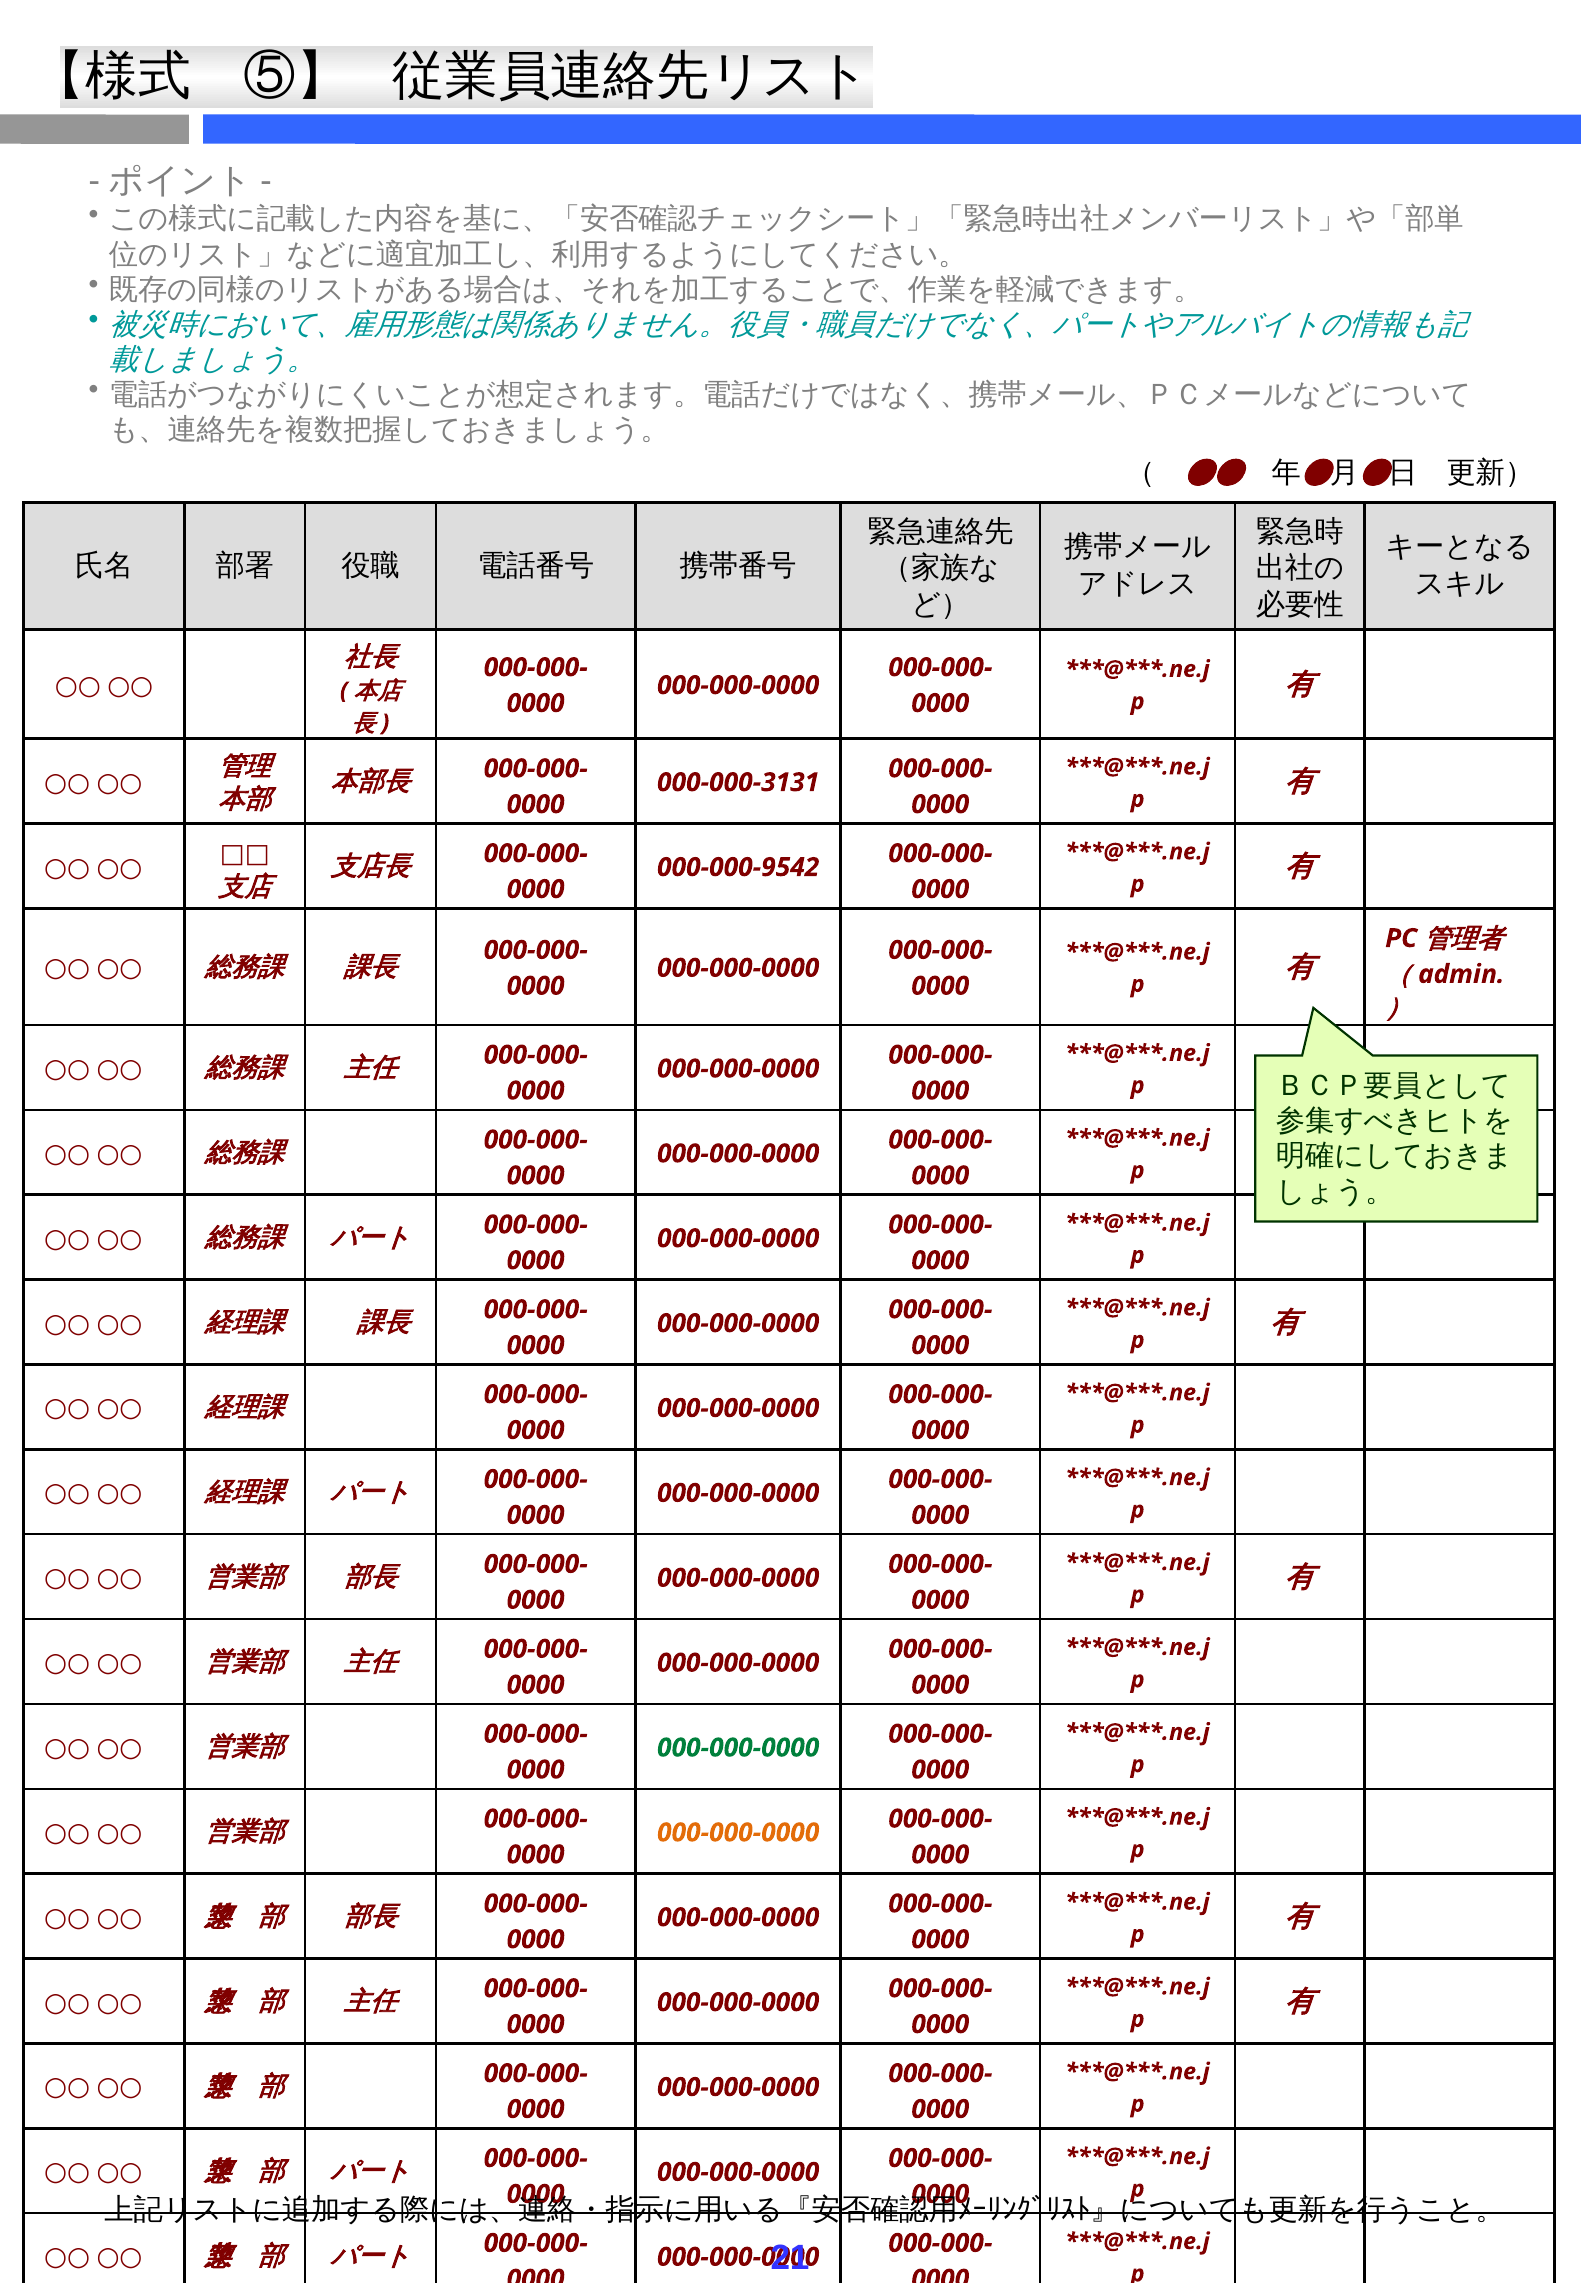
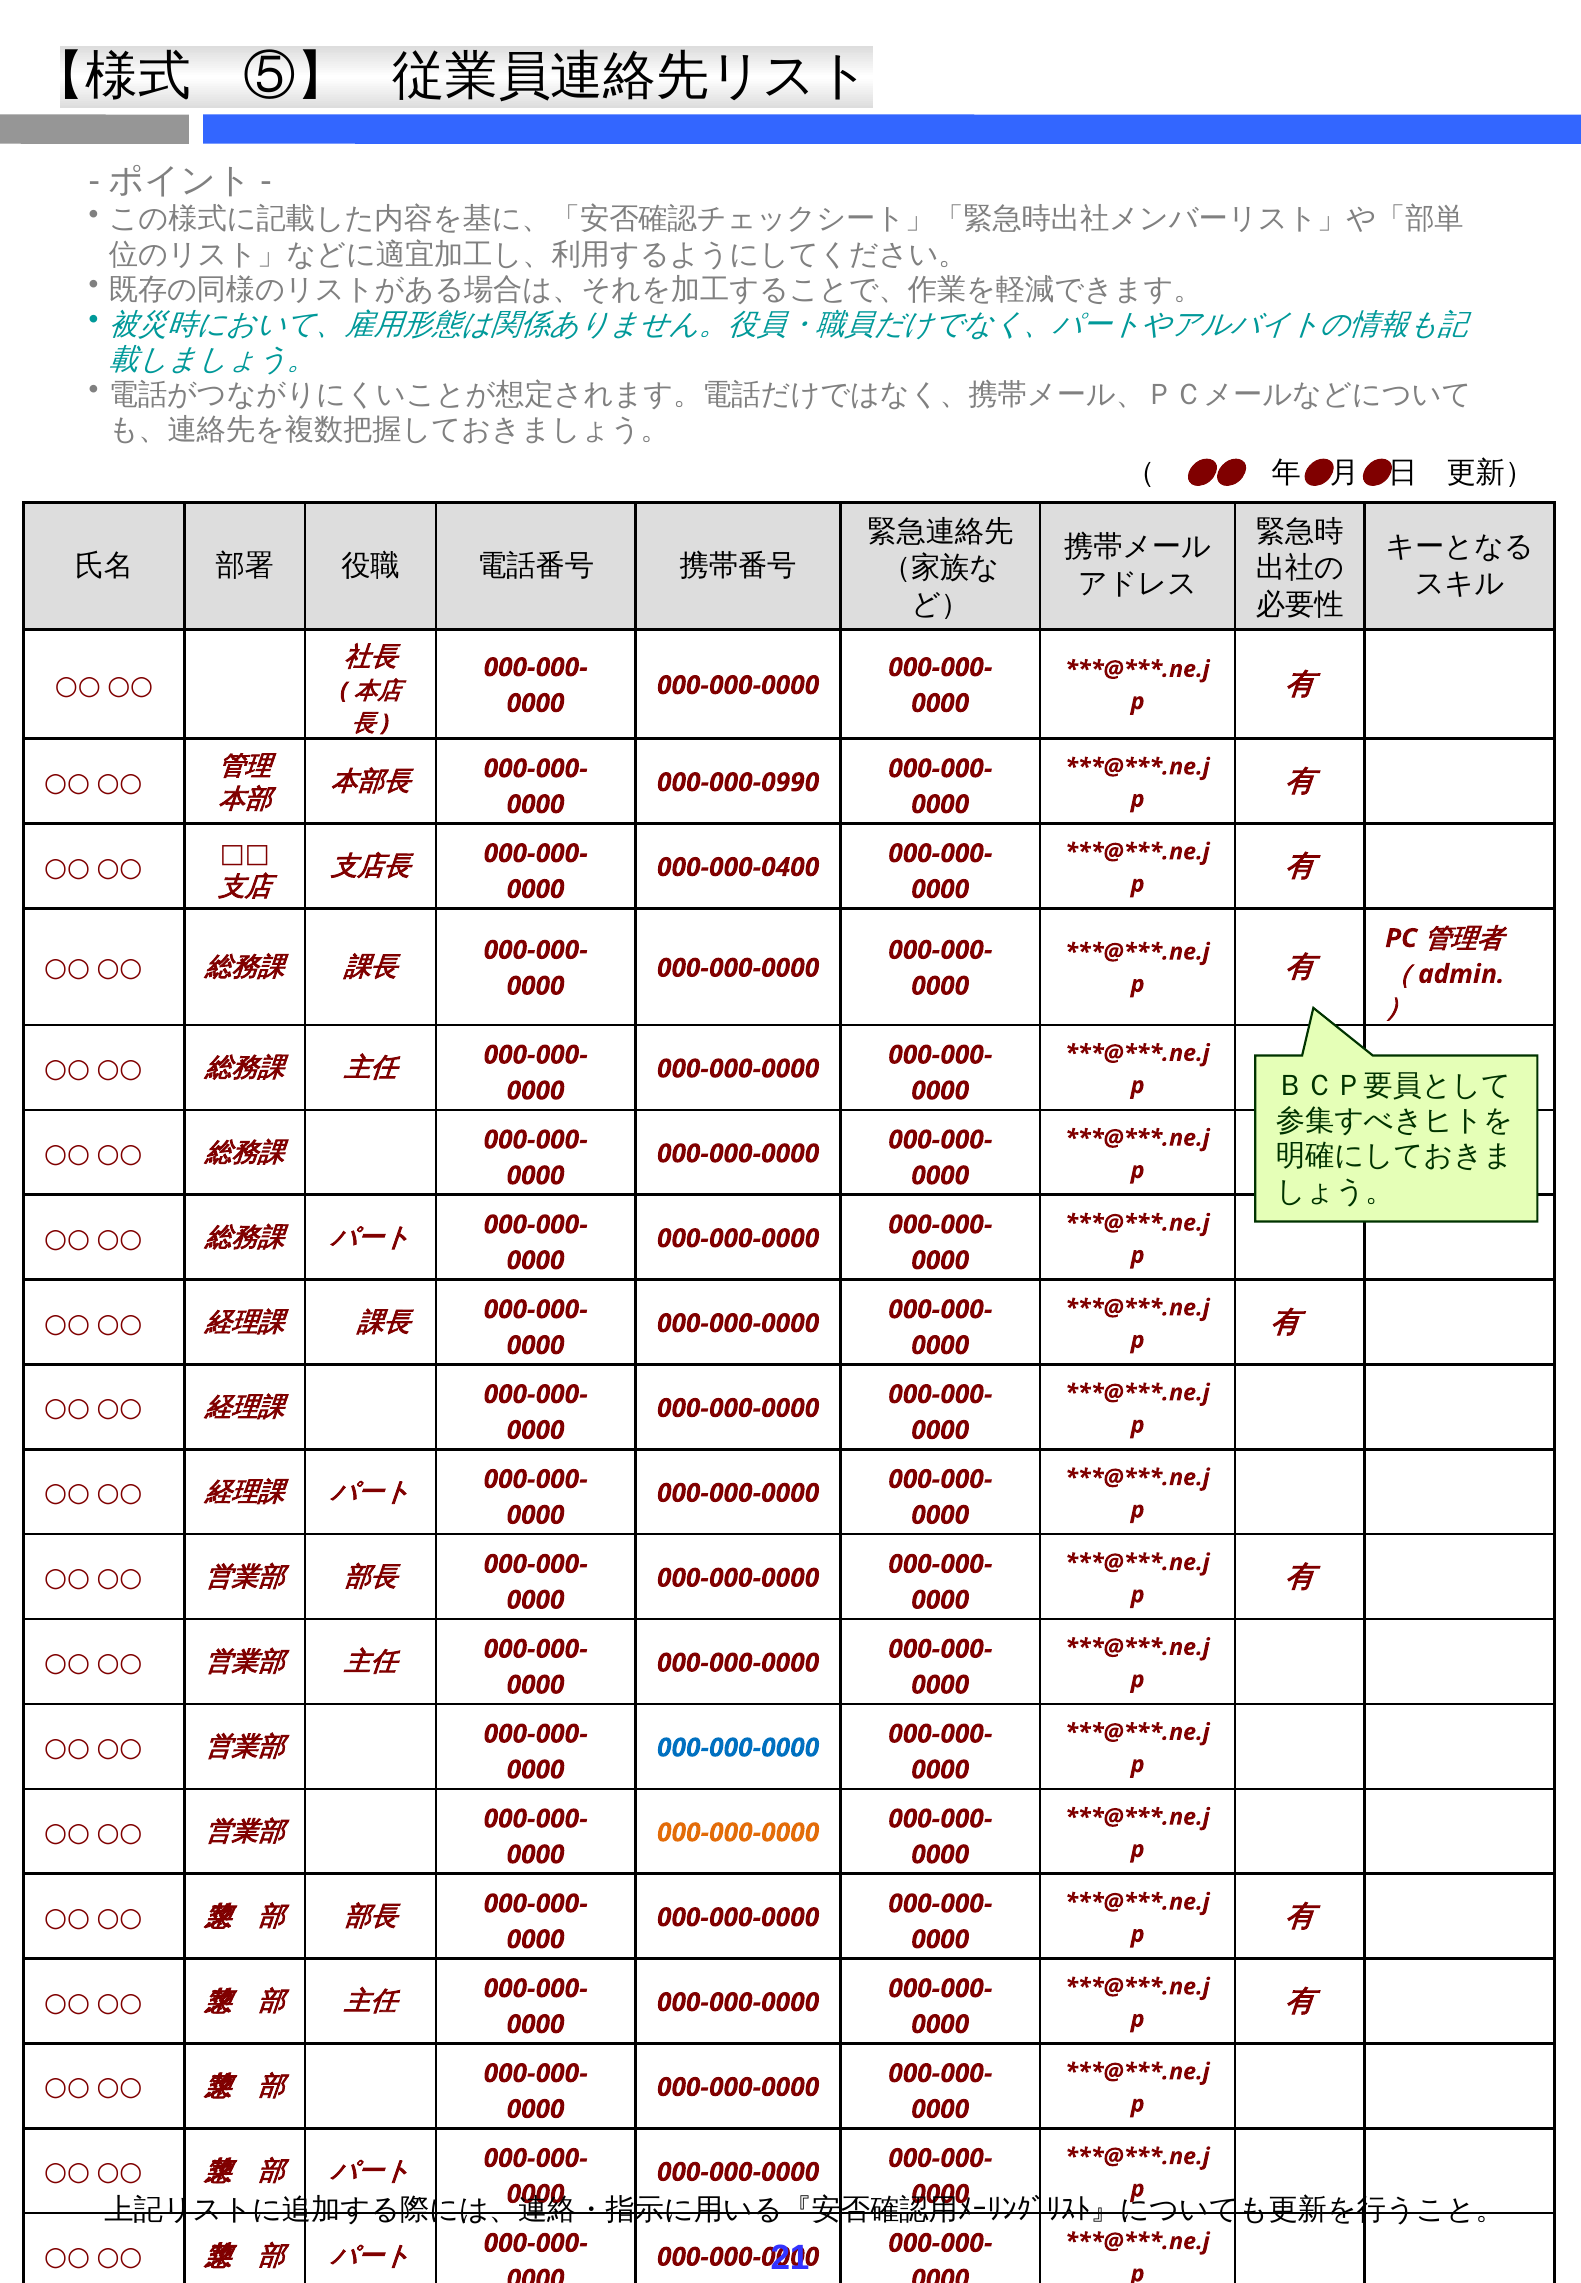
000-000-3131: 000-000-3131 -> 000-000-0990
000-000-9542: 000-000-9542 -> 000-000-0400
000-000-0000 at (738, 1748) colour: green -> blue
